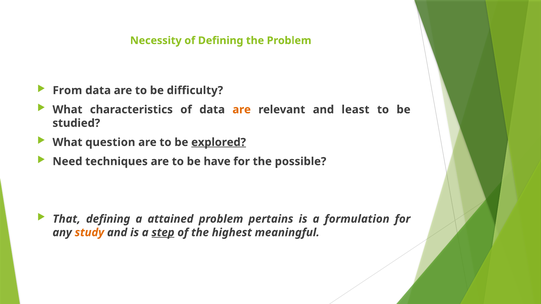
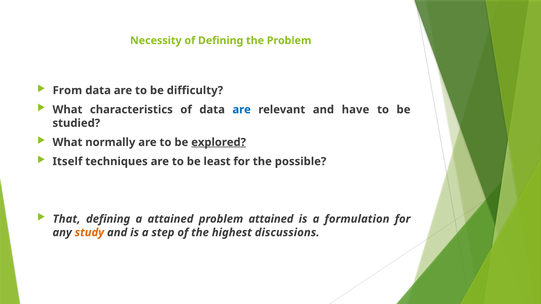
are at (242, 110) colour: orange -> blue
least: least -> have
question: question -> normally
Need: Need -> Itself
have: have -> least
problem pertains: pertains -> attained
step underline: present -> none
meaningful: meaningful -> discussions
